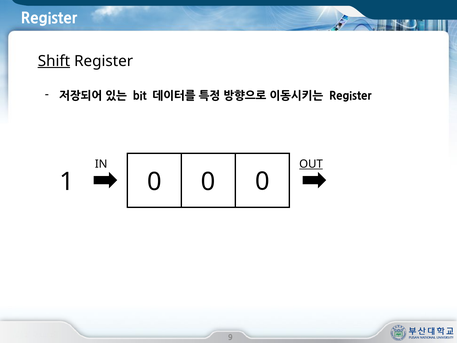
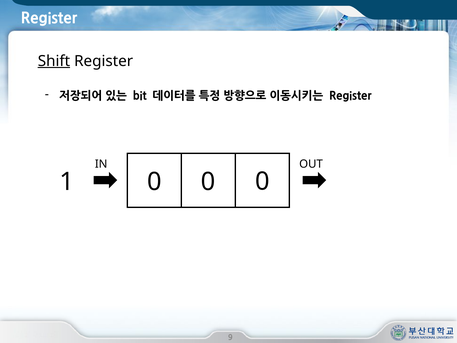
OUT underline: present -> none
